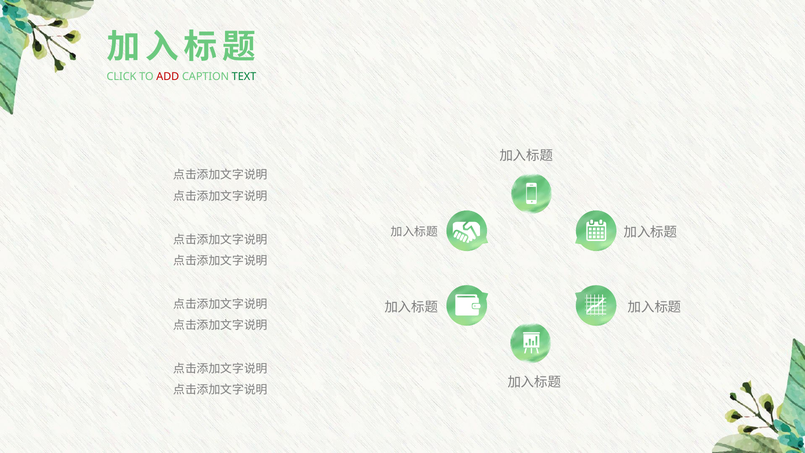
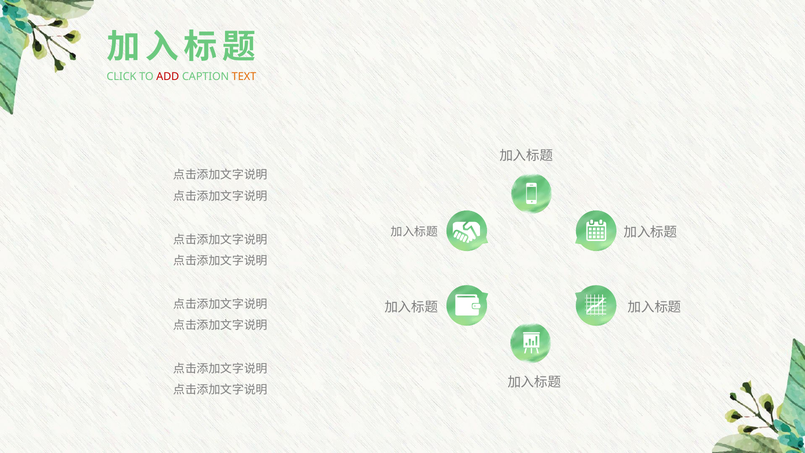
TEXT colour: green -> orange
